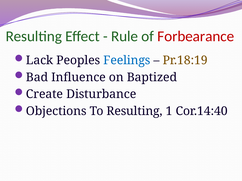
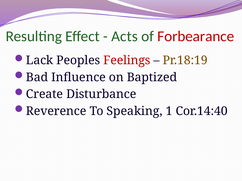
Rule: Rule -> Acts
Feelings colour: blue -> red
Objections: Objections -> Reverence
To Resulting: Resulting -> Speaking
